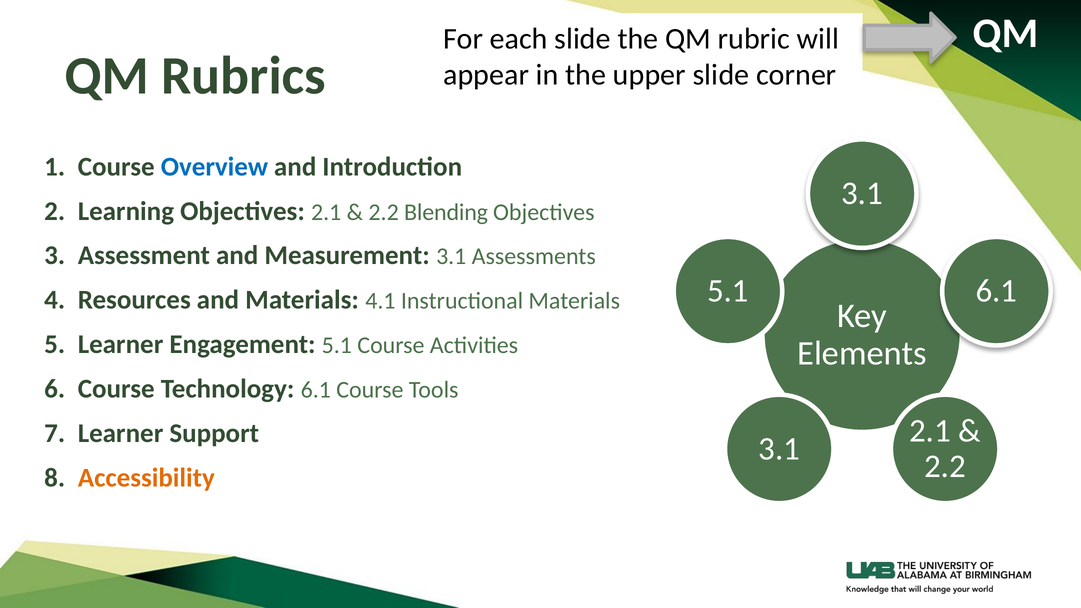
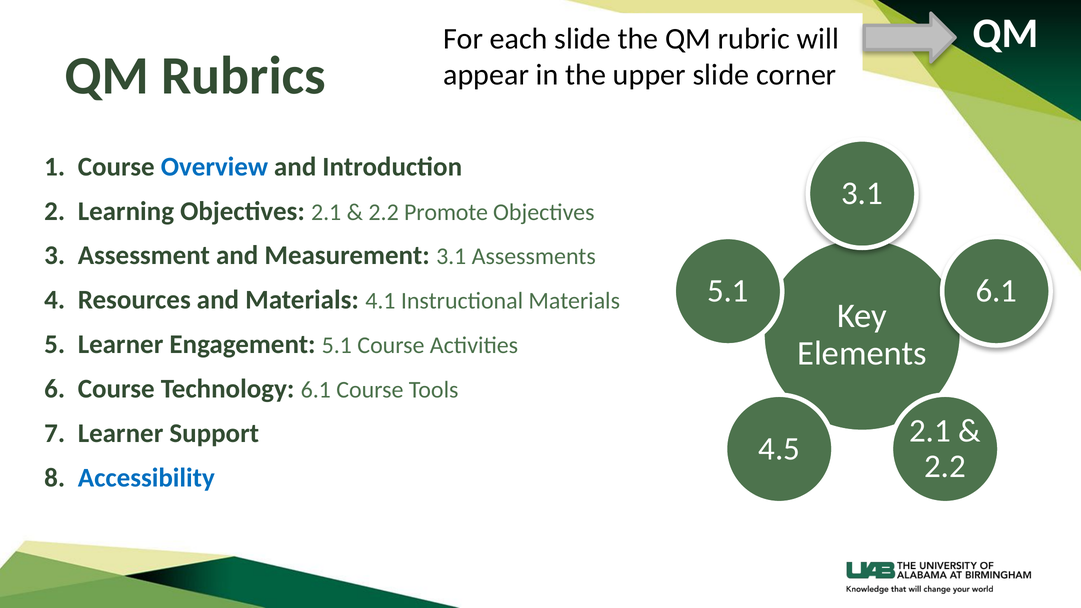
Blending: Blending -> Promote
3.1 at (779, 449): 3.1 -> 4.5
Accessibility colour: orange -> blue
